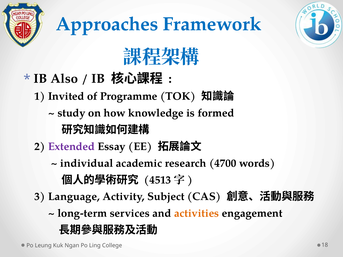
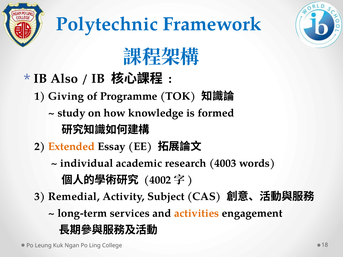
Approaches: Approaches -> Polytechnic
Invited: Invited -> Giving
Extended colour: purple -> orange
4700: 4700 -> 4003
4513: 4513 -> 4002
Language: Language -> Remedial
